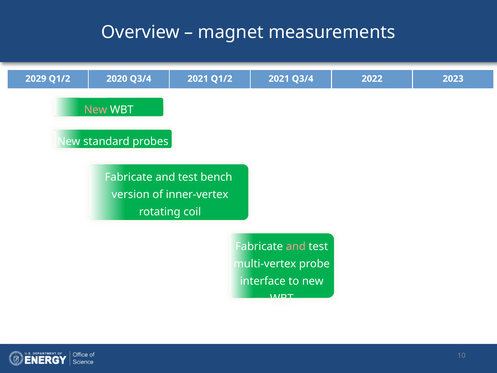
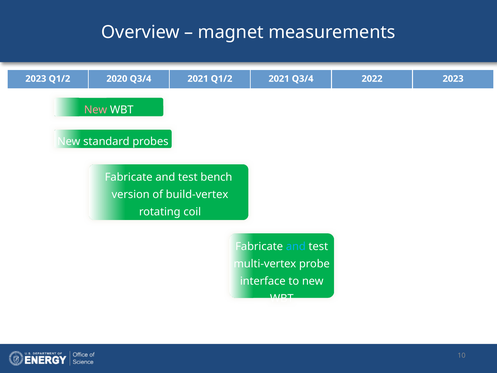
2029 at (36, 79): 2029 -> 2023
inner-vertex: inner-vertex -> build-vertex
and at (296, 246) colour: pink -> light blue
